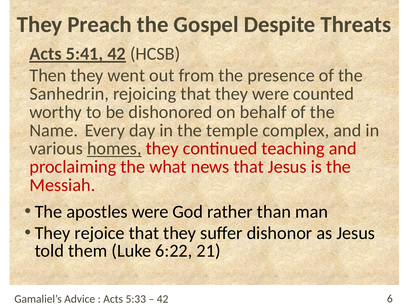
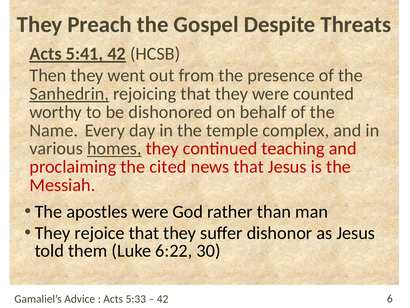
Sanhedrin underline: none -> present
what: what -> cited
21: 21 -> 30
